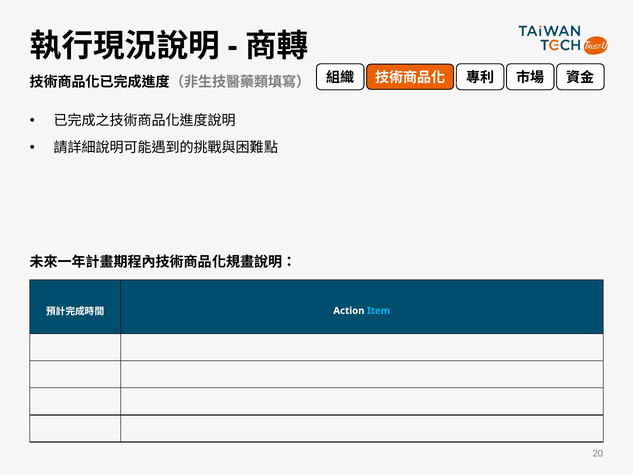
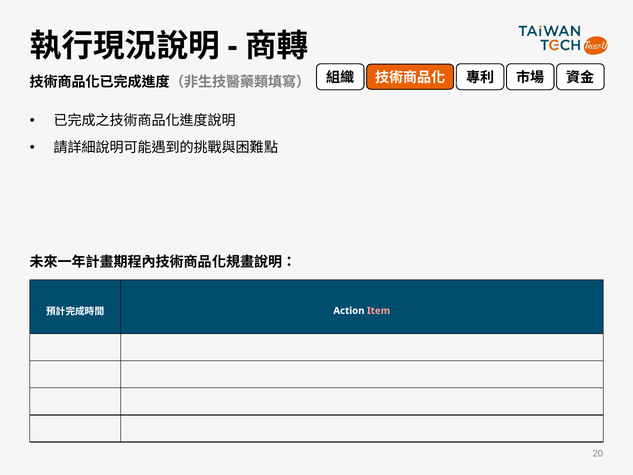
Item colour: light blue -> pink
